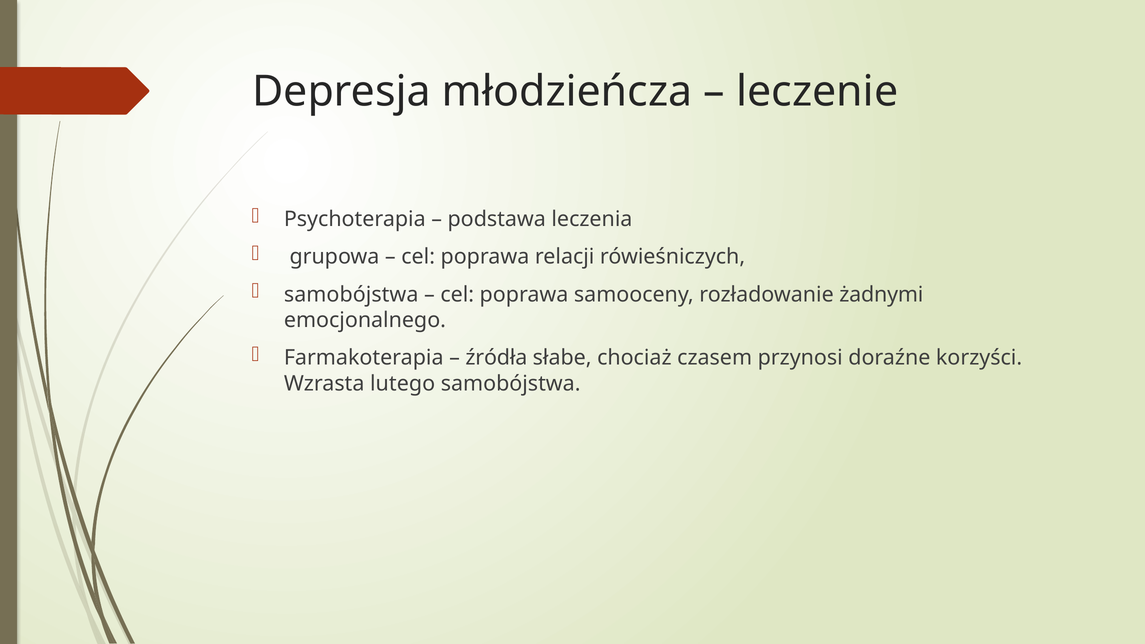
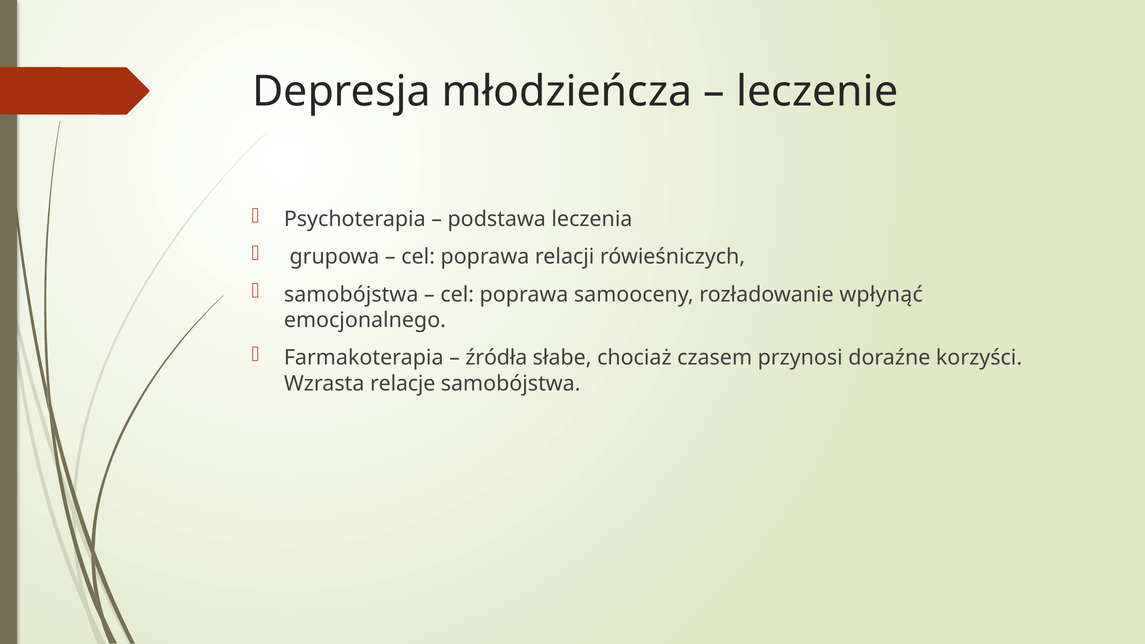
żadnymi: żadnymi -> wpłynąć
lutego: lutego -> relacje
